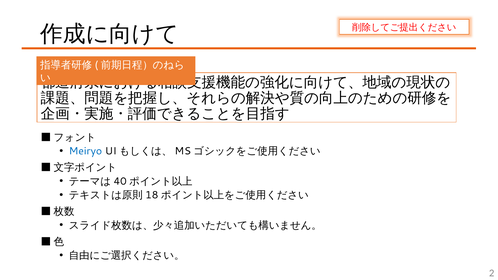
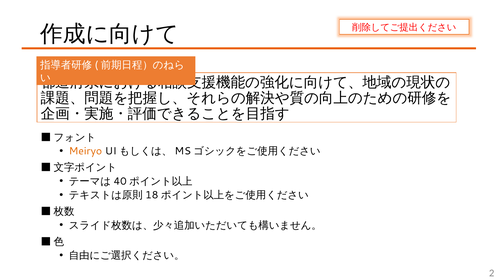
Meiryo colour: blue -> orange
